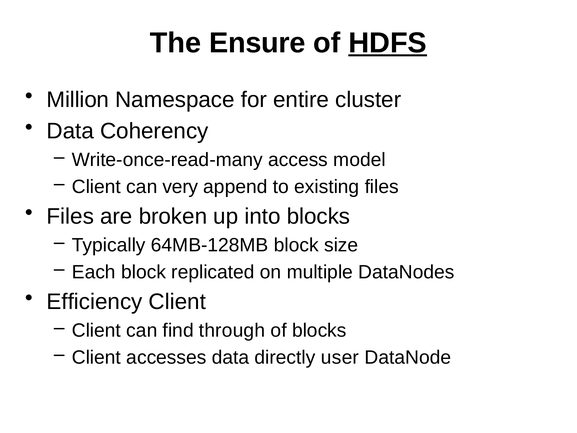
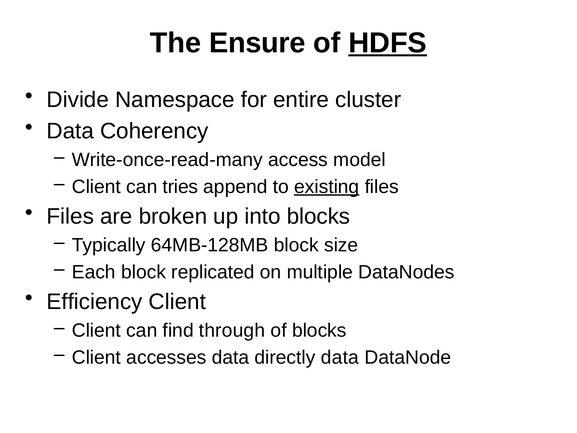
Million: Million -> Divide
very: very -> tries
existing underline: none -> present
directly user: user -> data
